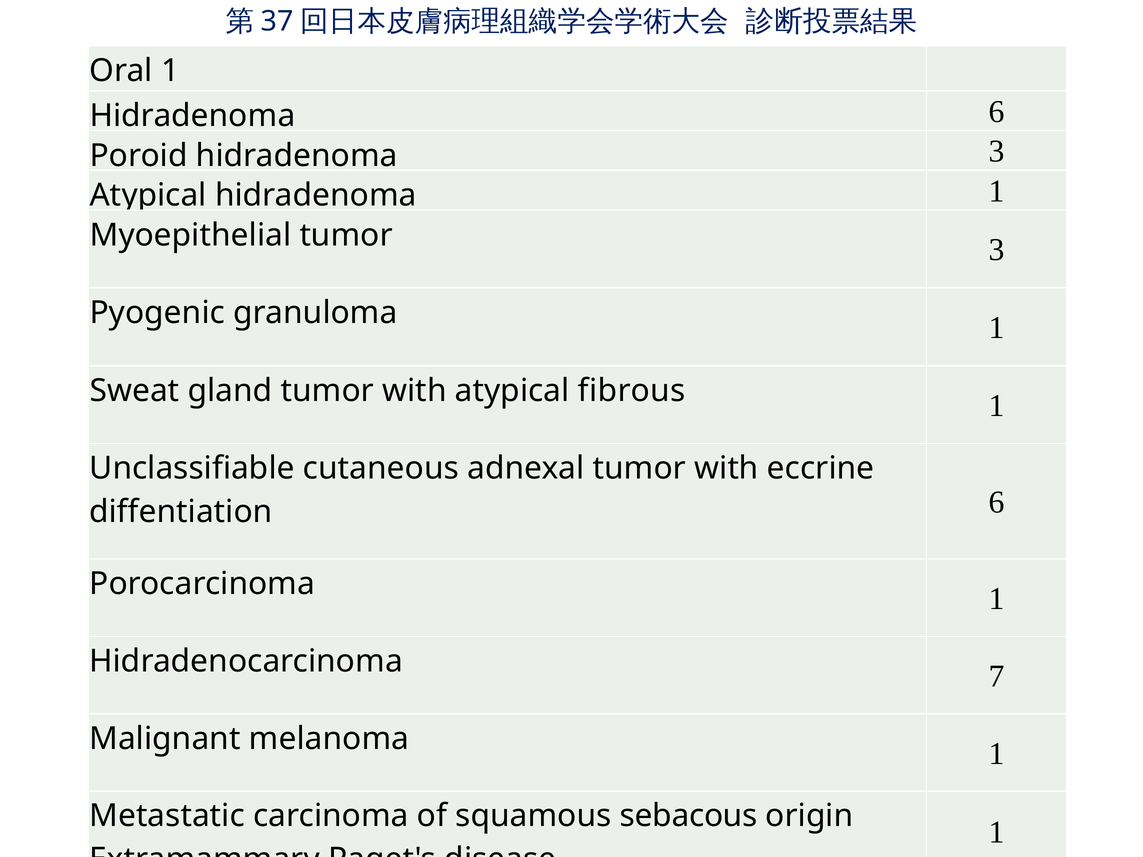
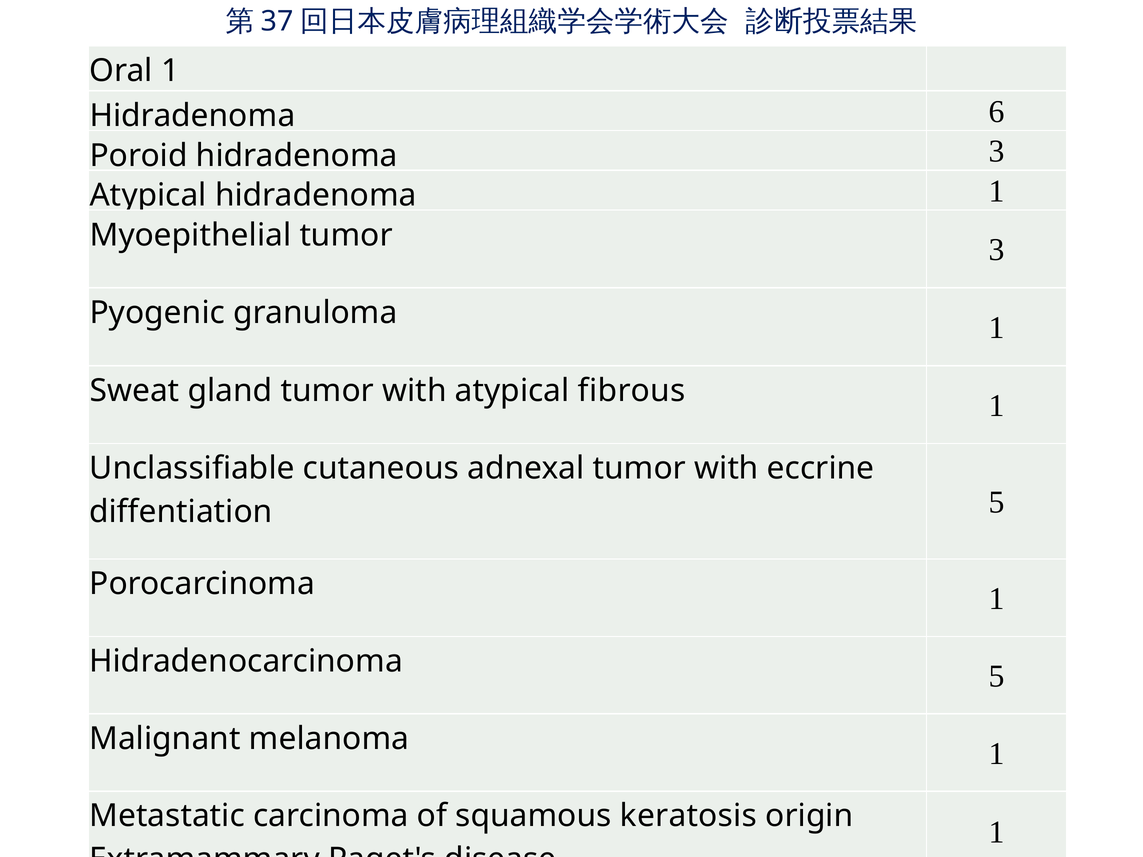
diffentiation 6: 6 -> 5
Hidradenocarcinoma 7: 7 -> 5
sebacous: sebacous -> keratosis
